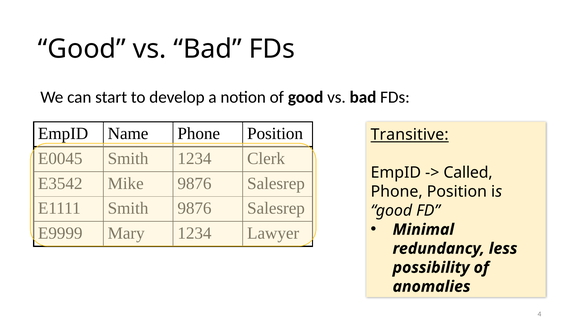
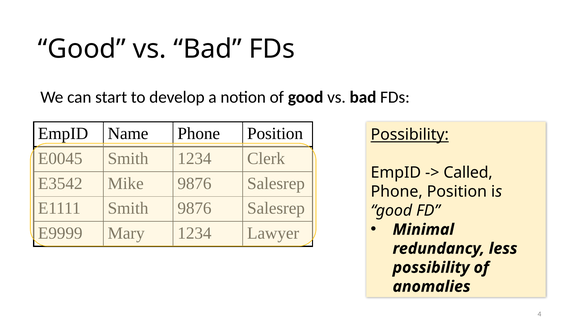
Transitive at (410, 135): Transitive -> Possibility
